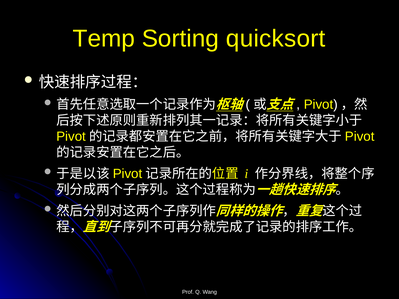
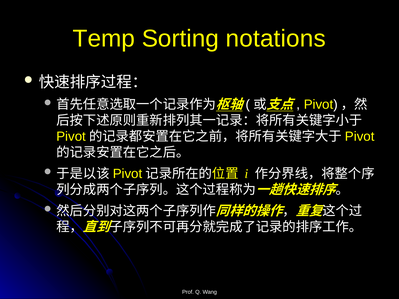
quicksort: quicksort -> notations
